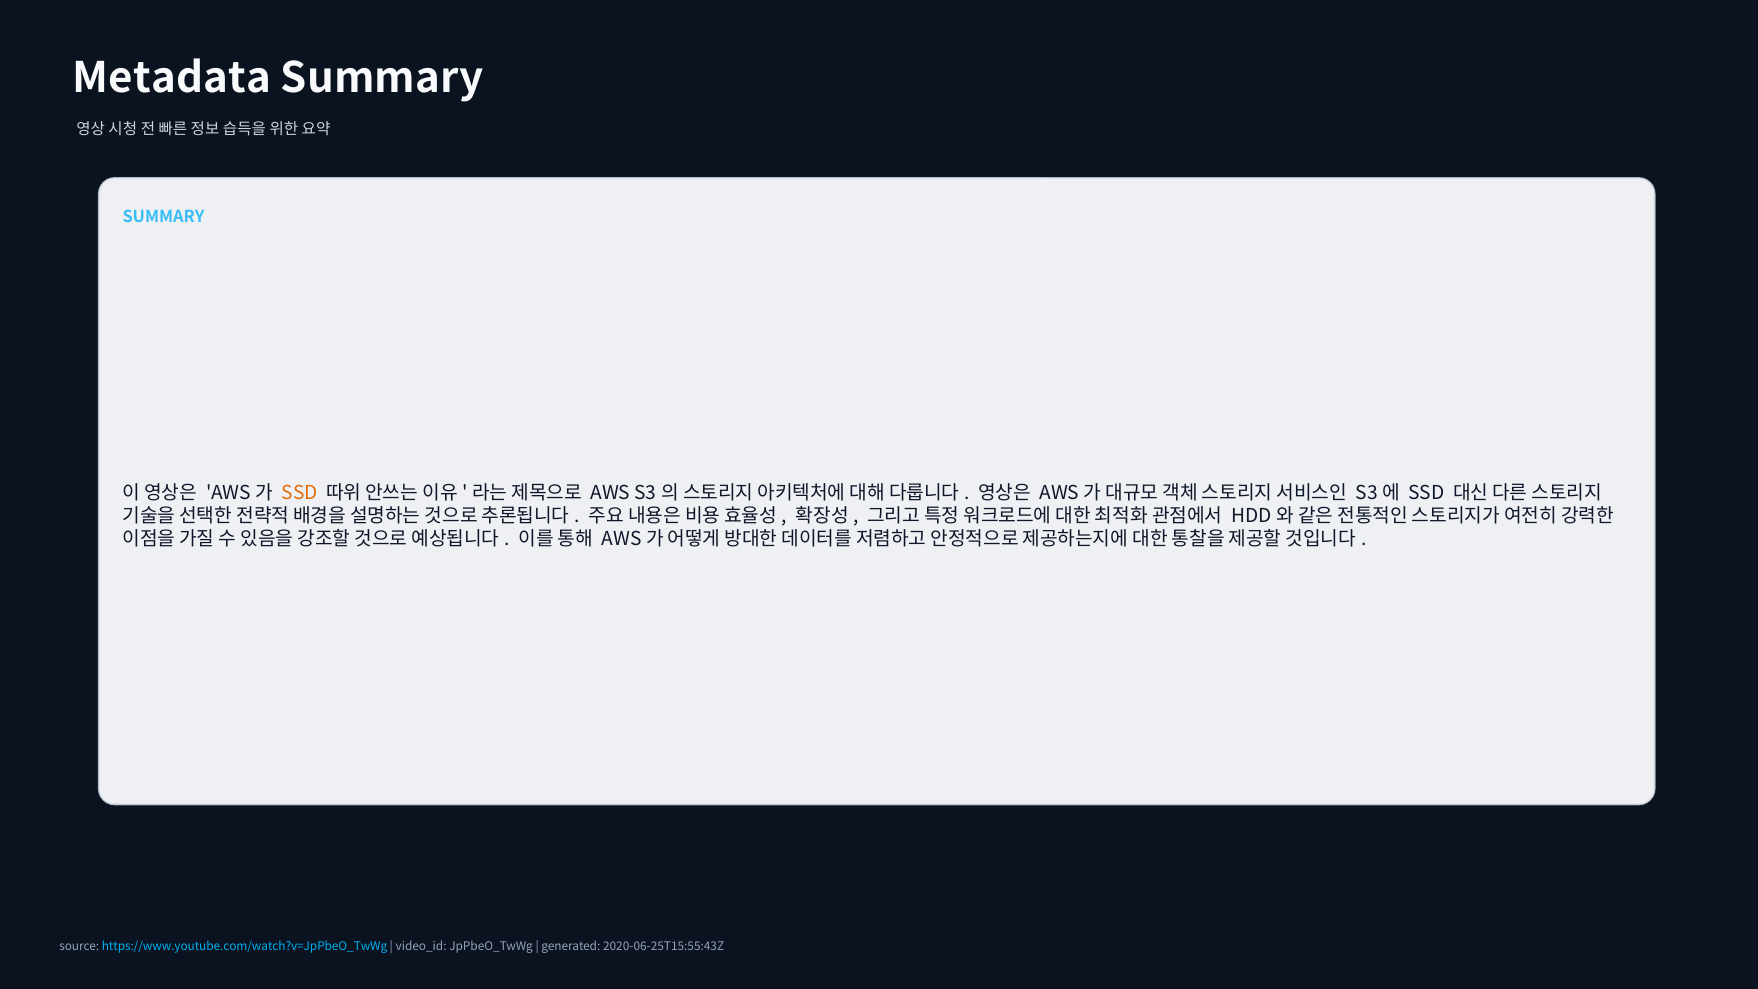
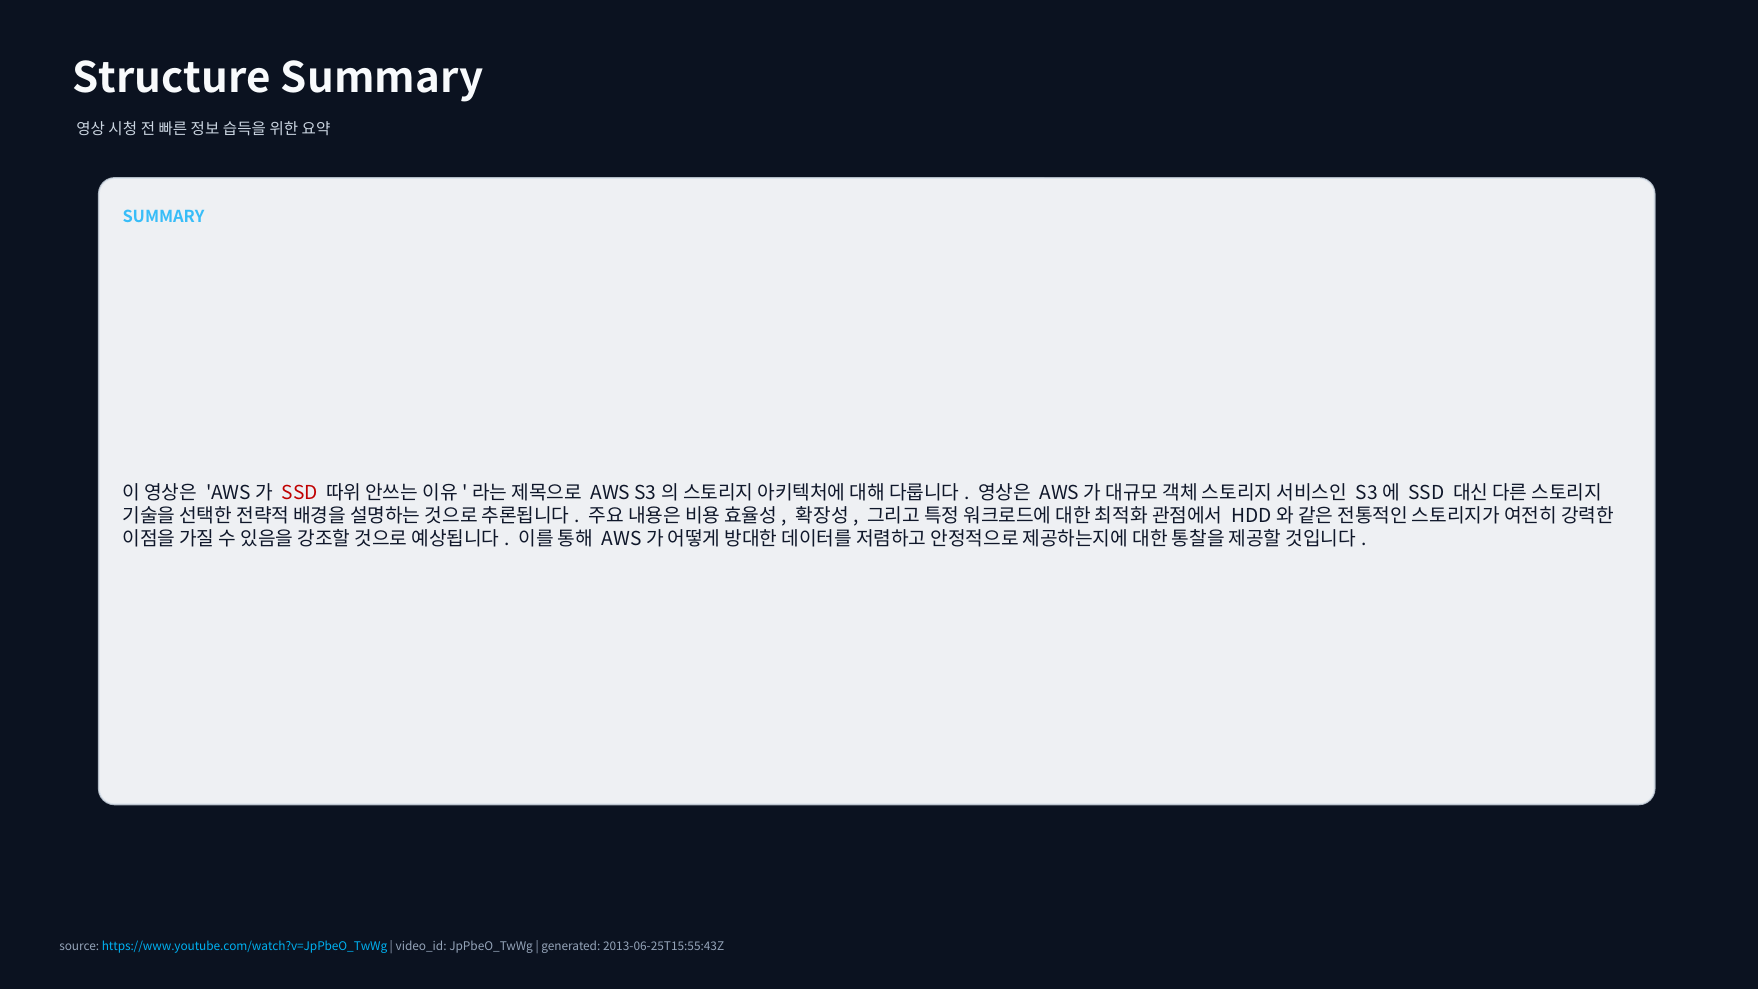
Metadata: Metadata -> Structure
SSD at (300, 493) colour: orange -> red
2020-06-25T15:55:43Z: 2020-06-25T15:55:43Z -> 2013-06-25T15:55:43Z
